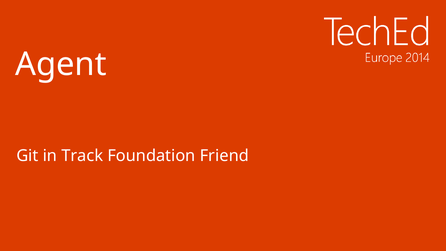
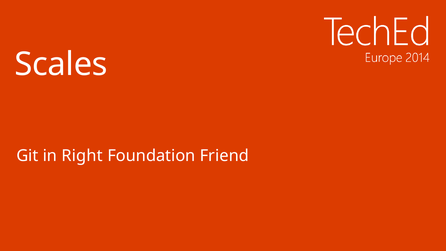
Agent: Agent -> Scales
Track: Track -> Right
